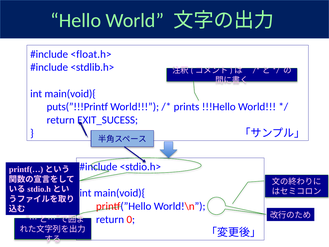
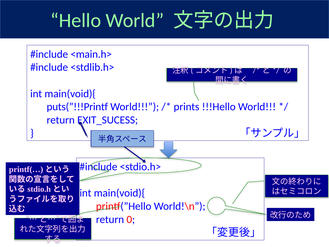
<float.h>: <float.h> -> <main.h>
